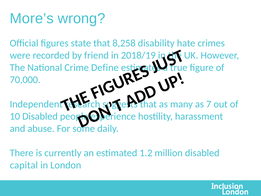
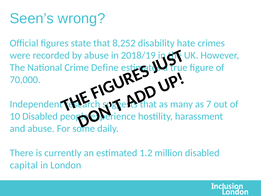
More’s: More’s -> Seen’s
8,258: 8,258 -> 8,252
by friend: friend -> abuse
